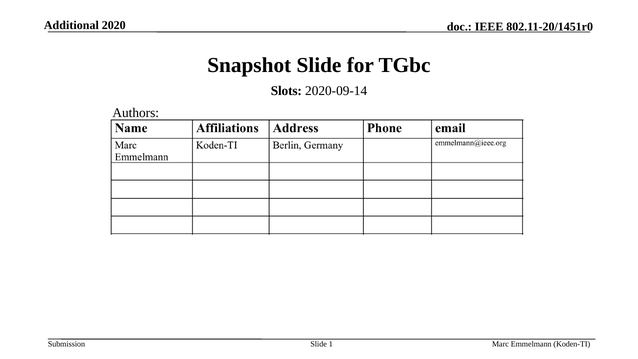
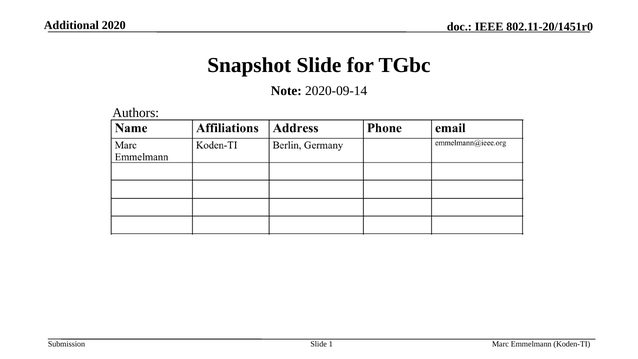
Slots: Slots -> Note
